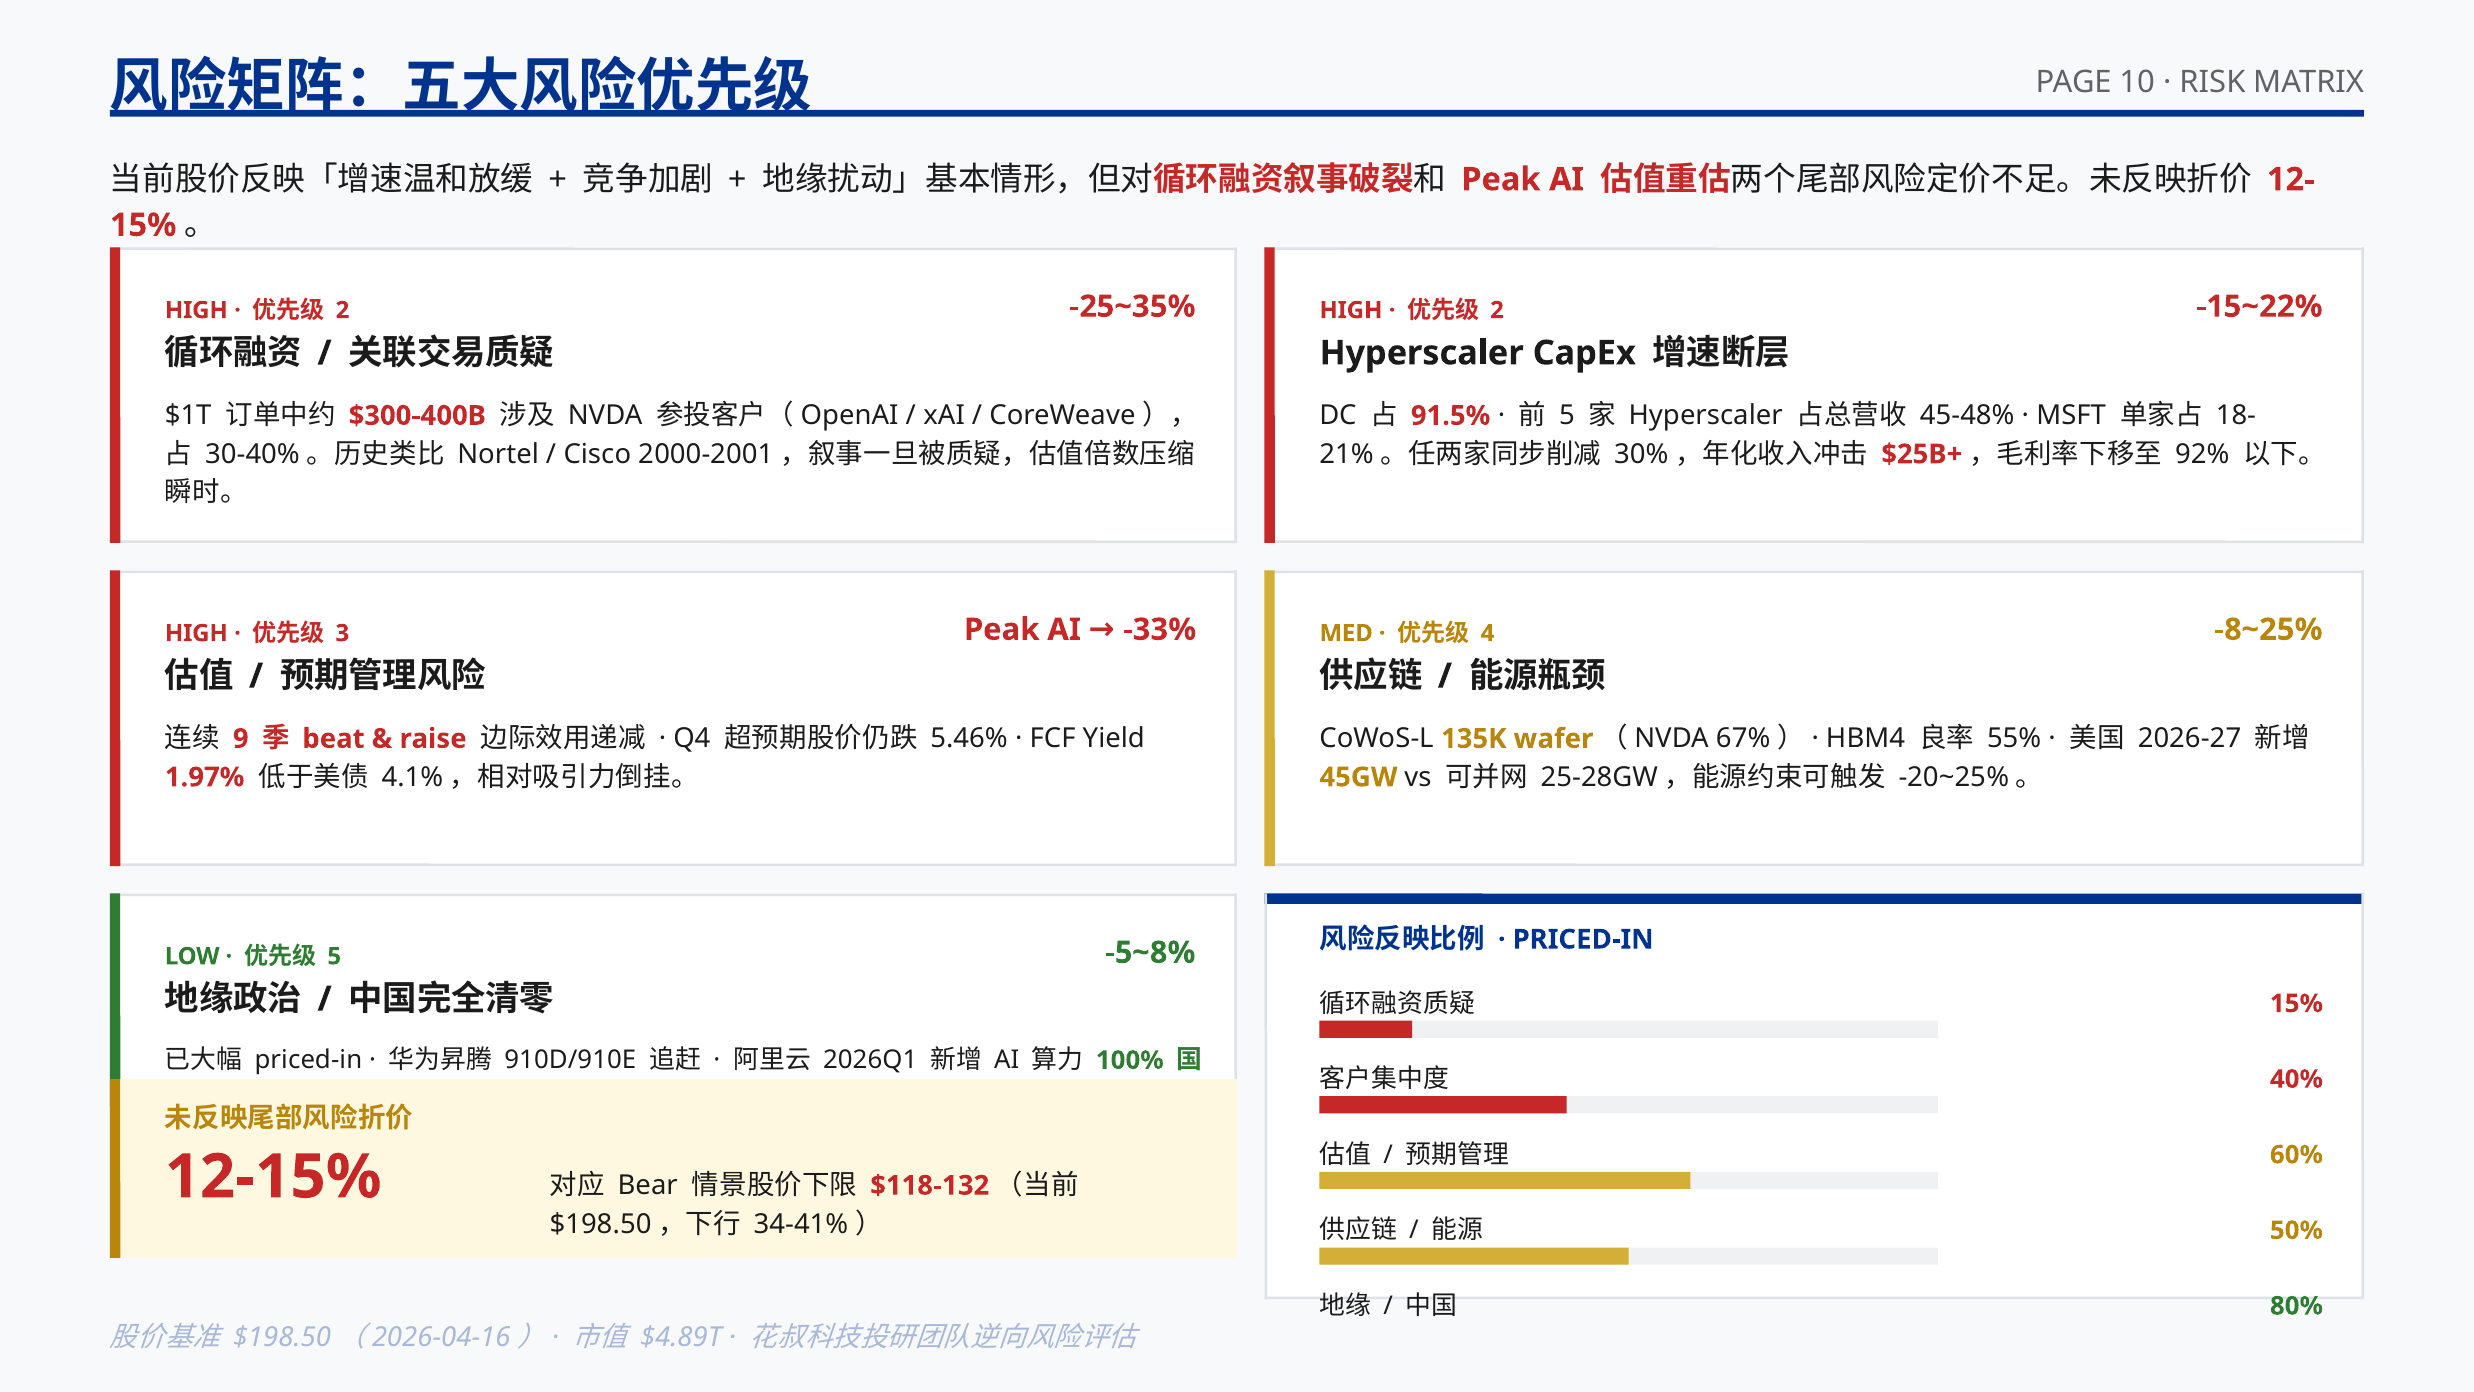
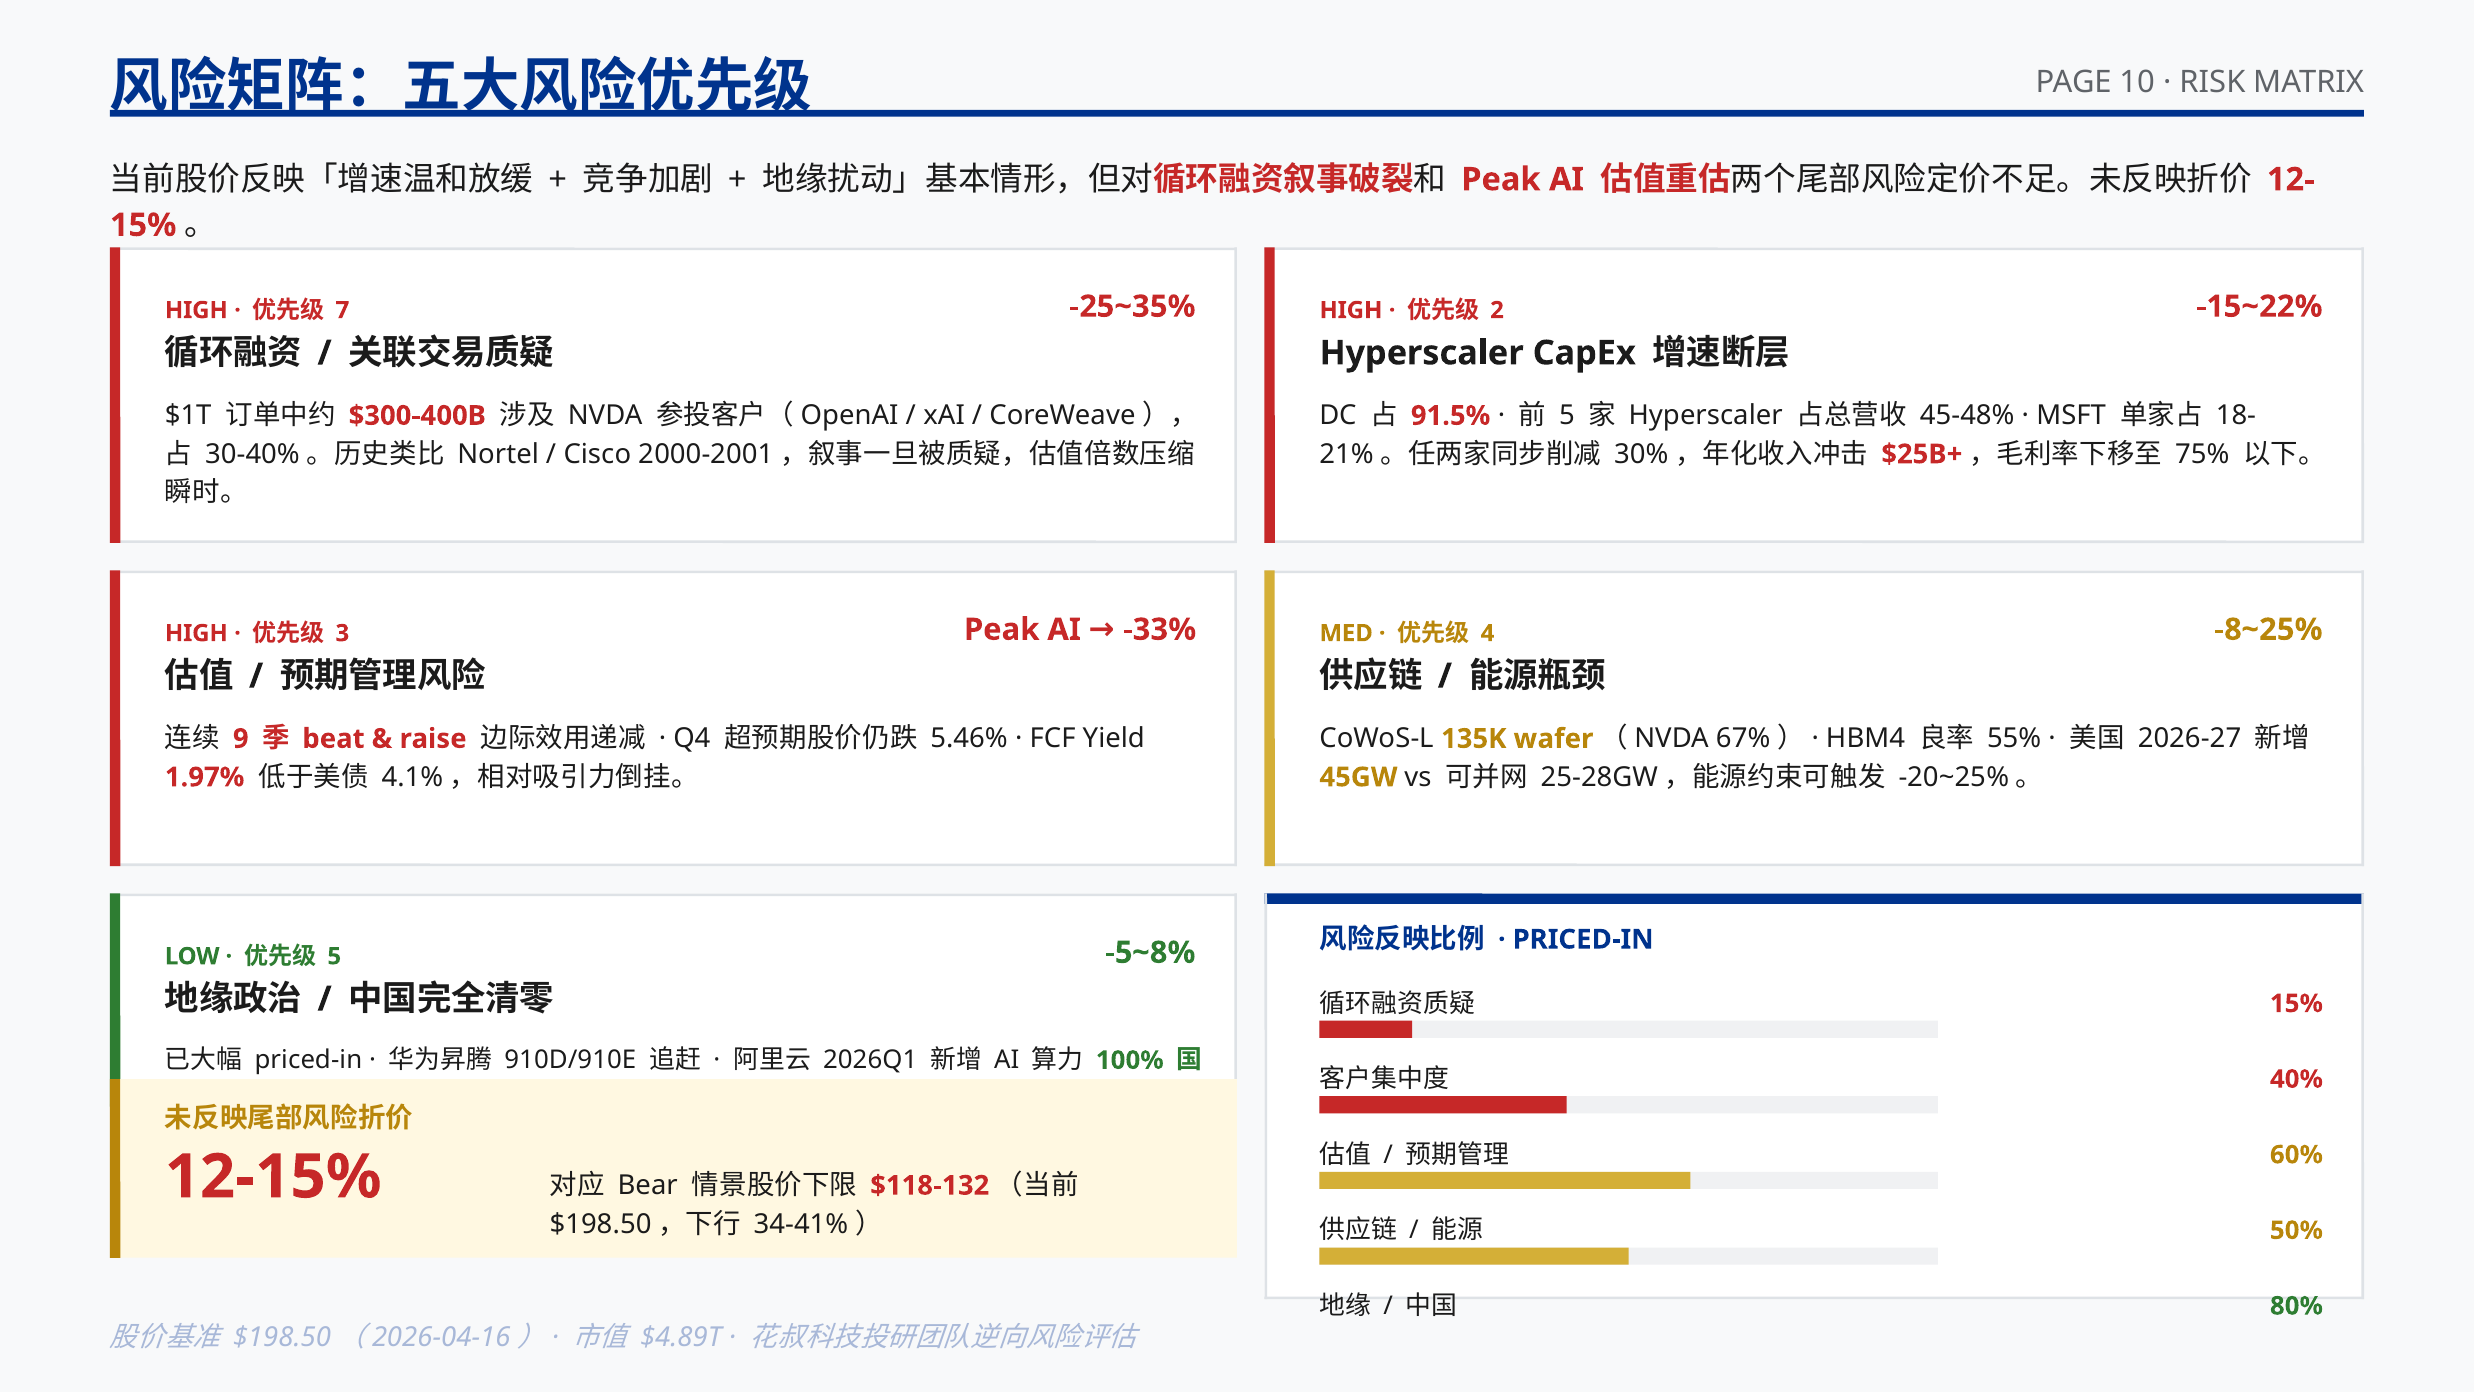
2 at (342, 310): 2 -> 7
92%: 92% -> 75%
